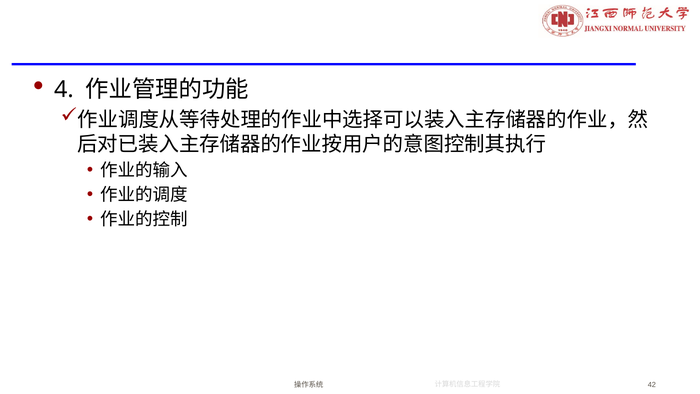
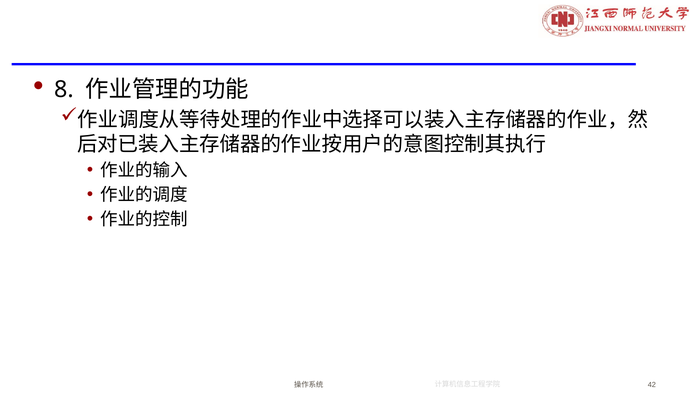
4: 4 -> 8
